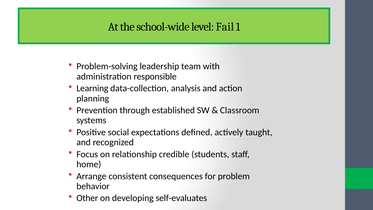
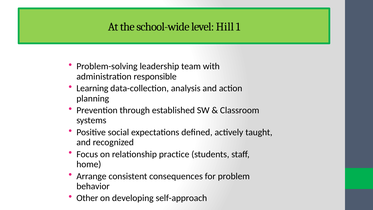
Fail: Fail -> Hill
credible: credible -> practice
self-evaluates: self-evaluates -> self-approach
